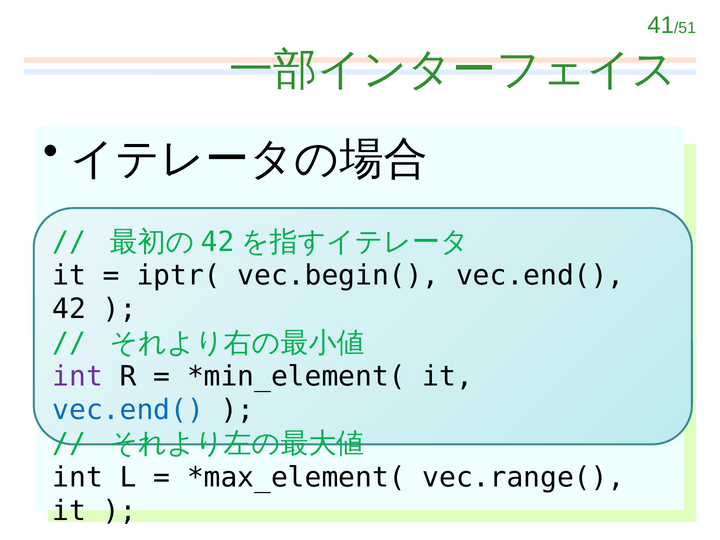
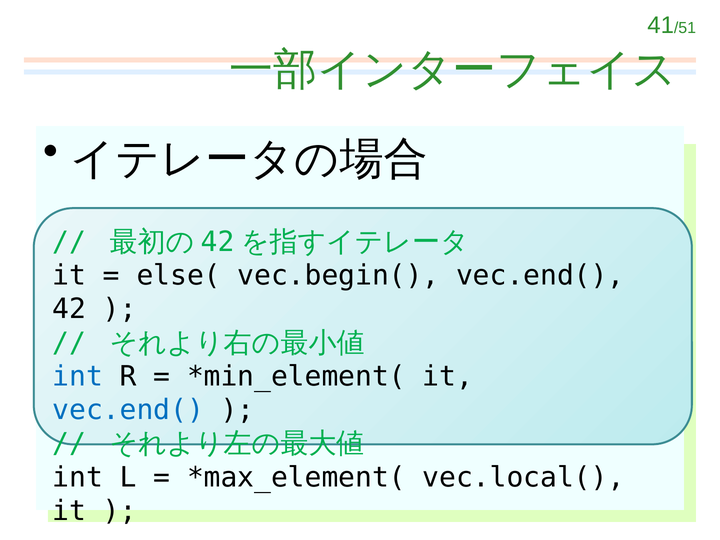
iptr(: iptr( -> else(
int at (78, 376) colour: purple -> blue
vec.range(: vec.range( -> vec.local(
